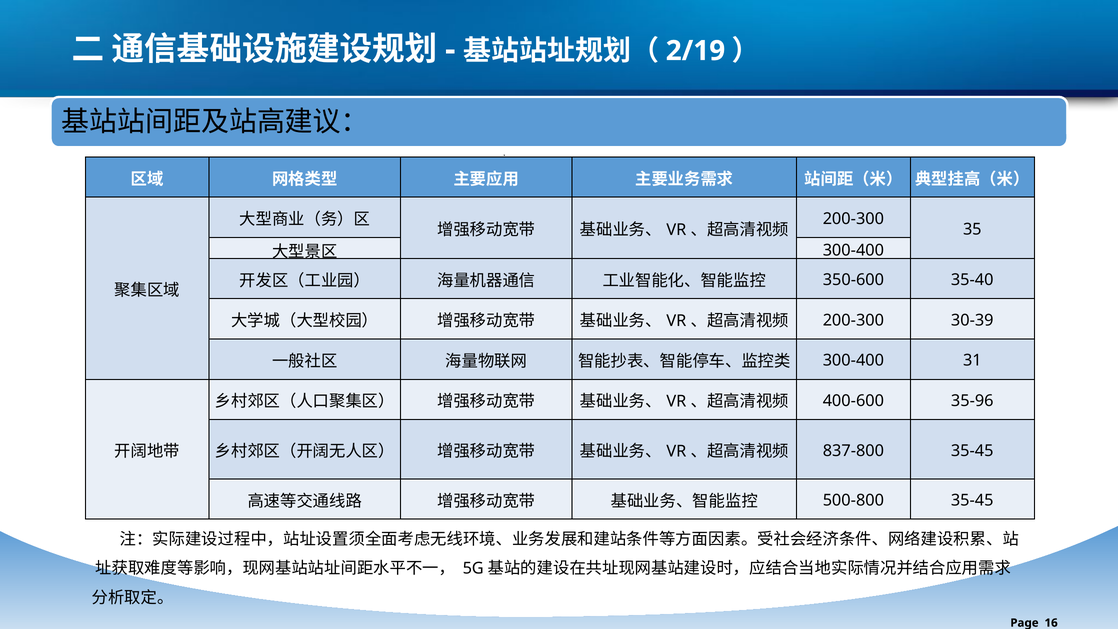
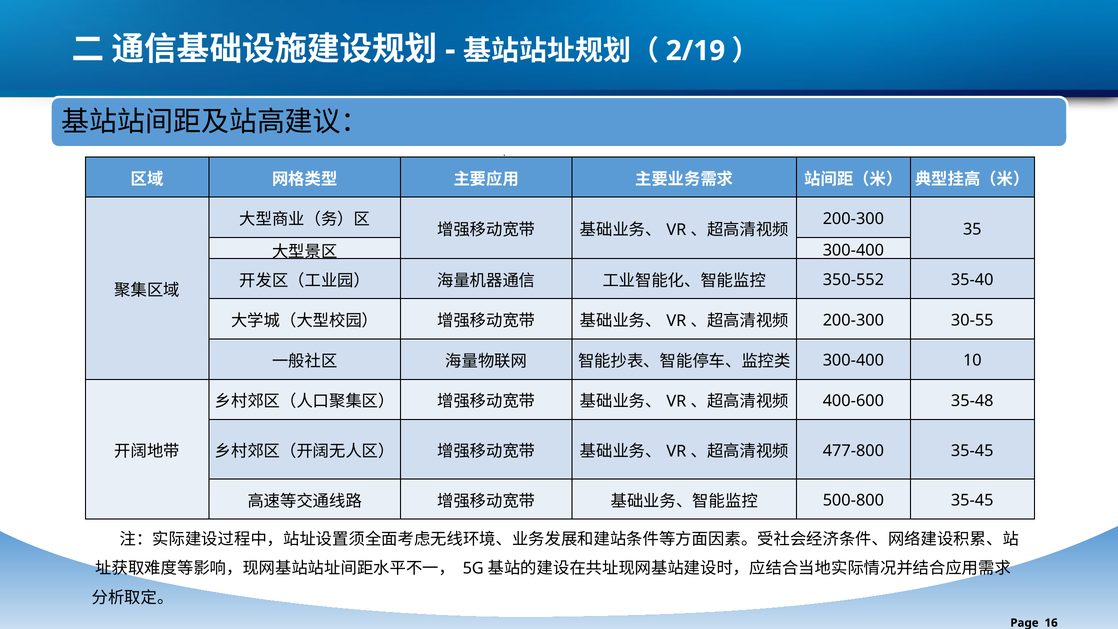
350-600: 350-600 -> 350-552
30-39: 30-39 -> 30-55
31: 31 -> 10
35-96: 35-96 -> 35-48
837-800: 837-800 -> 477-800
